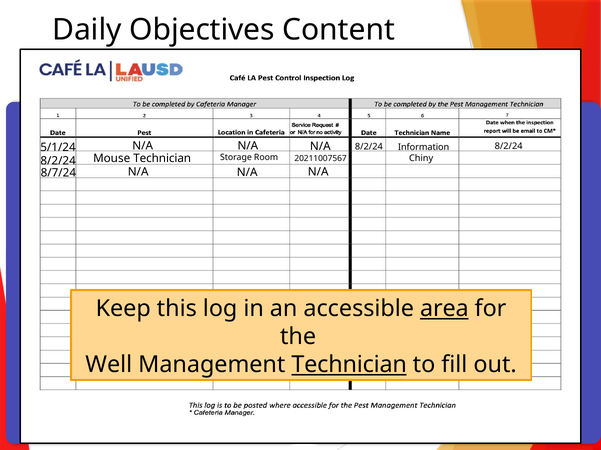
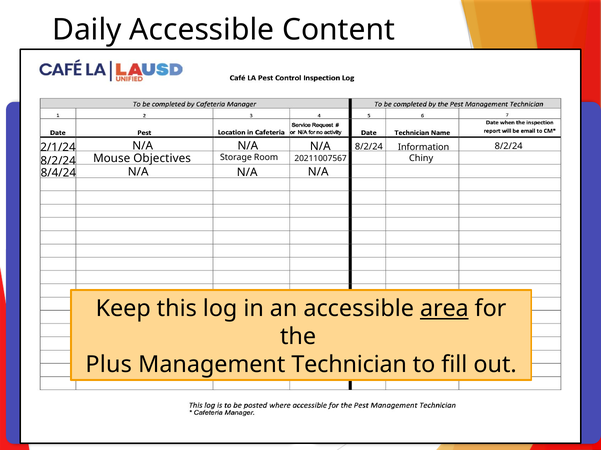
Daily Objectives: Objectives -> Accessible
5/1/24: 5/1/24 -> 2/1/24
Mouse Technician: Technician -> Objectives
8/7/24: 8/7/24 -> 8/4/24
Well: Well -> Plus
Technician at (349, 365) underline: present -> none
